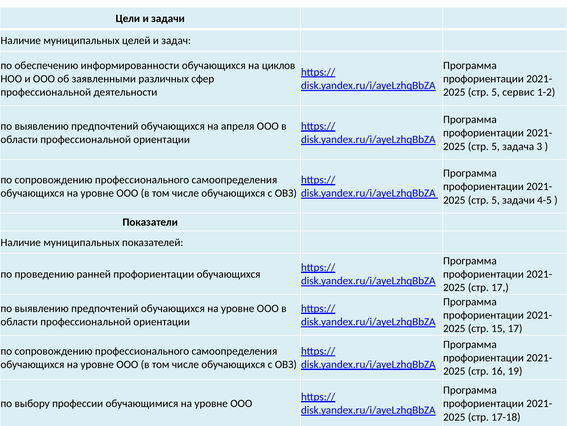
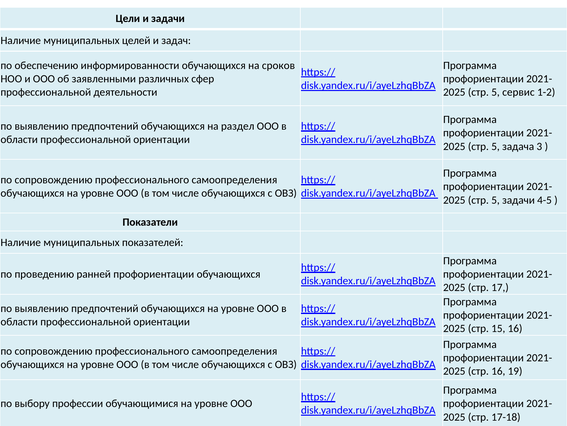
циклов: циклов -> сроков
апреля: апреля -> раздел
15 17: 17 -> 16
